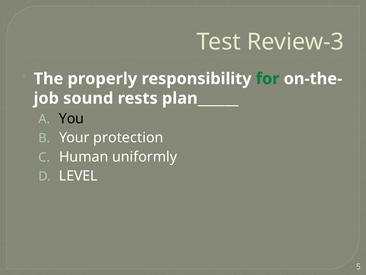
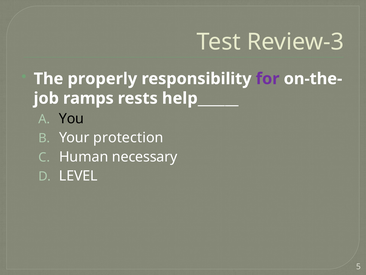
for colour: green -> purple
sound: sound -> ramps
plan______: plan______ -> help______
uniformly: uniformly -> necessary
